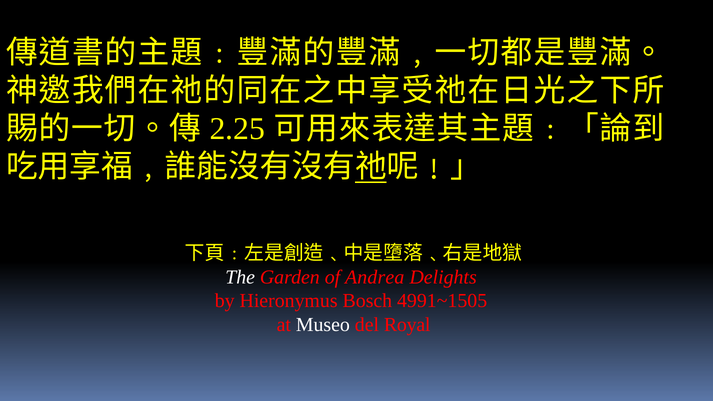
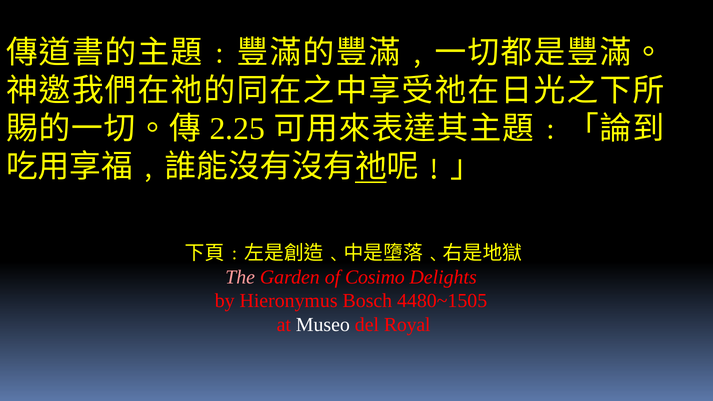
The colour: white -> pink
Andrea: Andrea -> Cosimo
4991~1505: 4991~1505 -> 4480~1505
